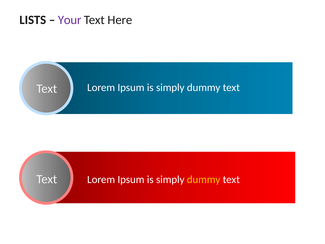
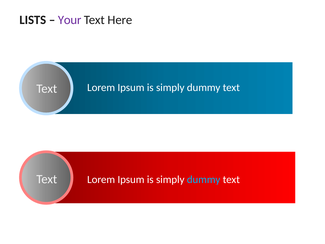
dummy at (204, 179) colour: yellow -> light blue
